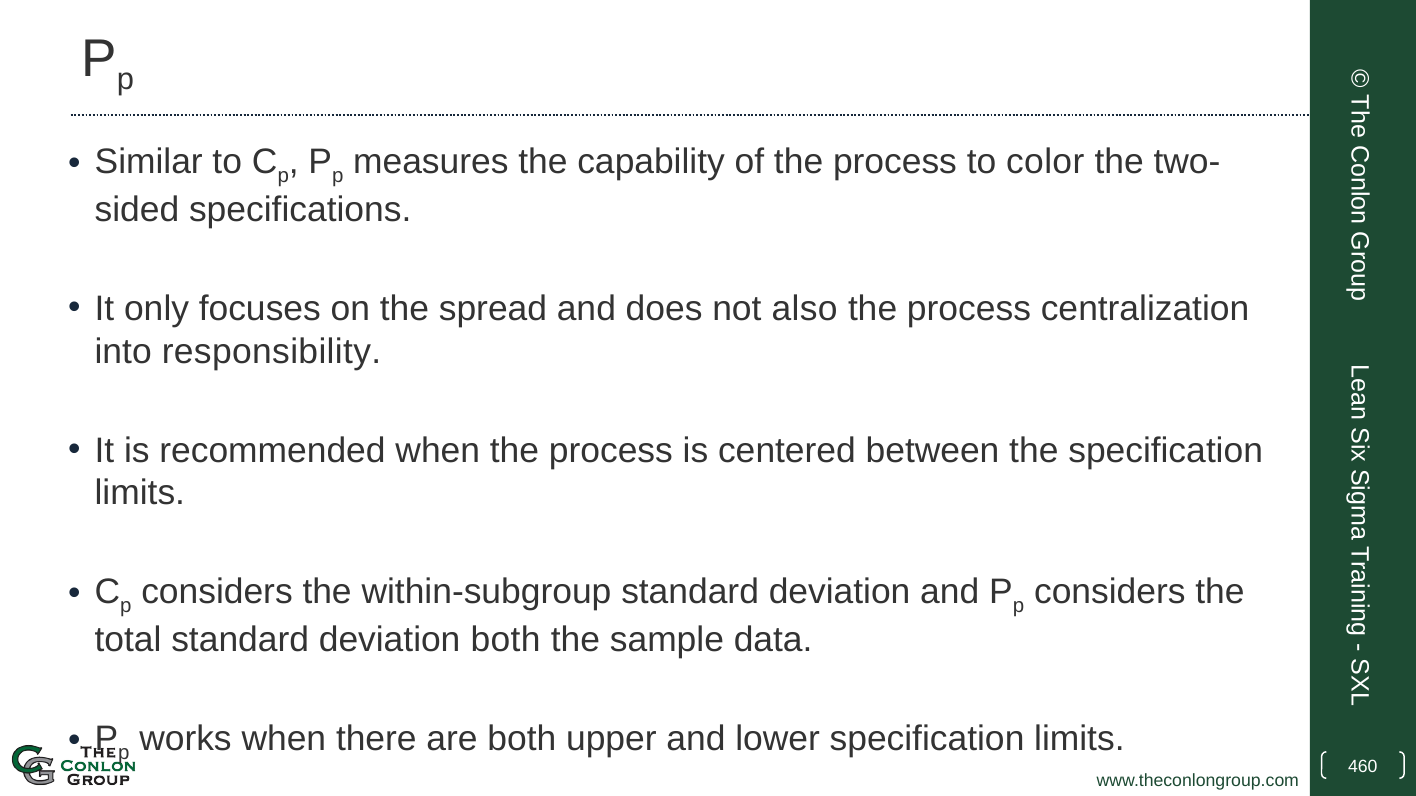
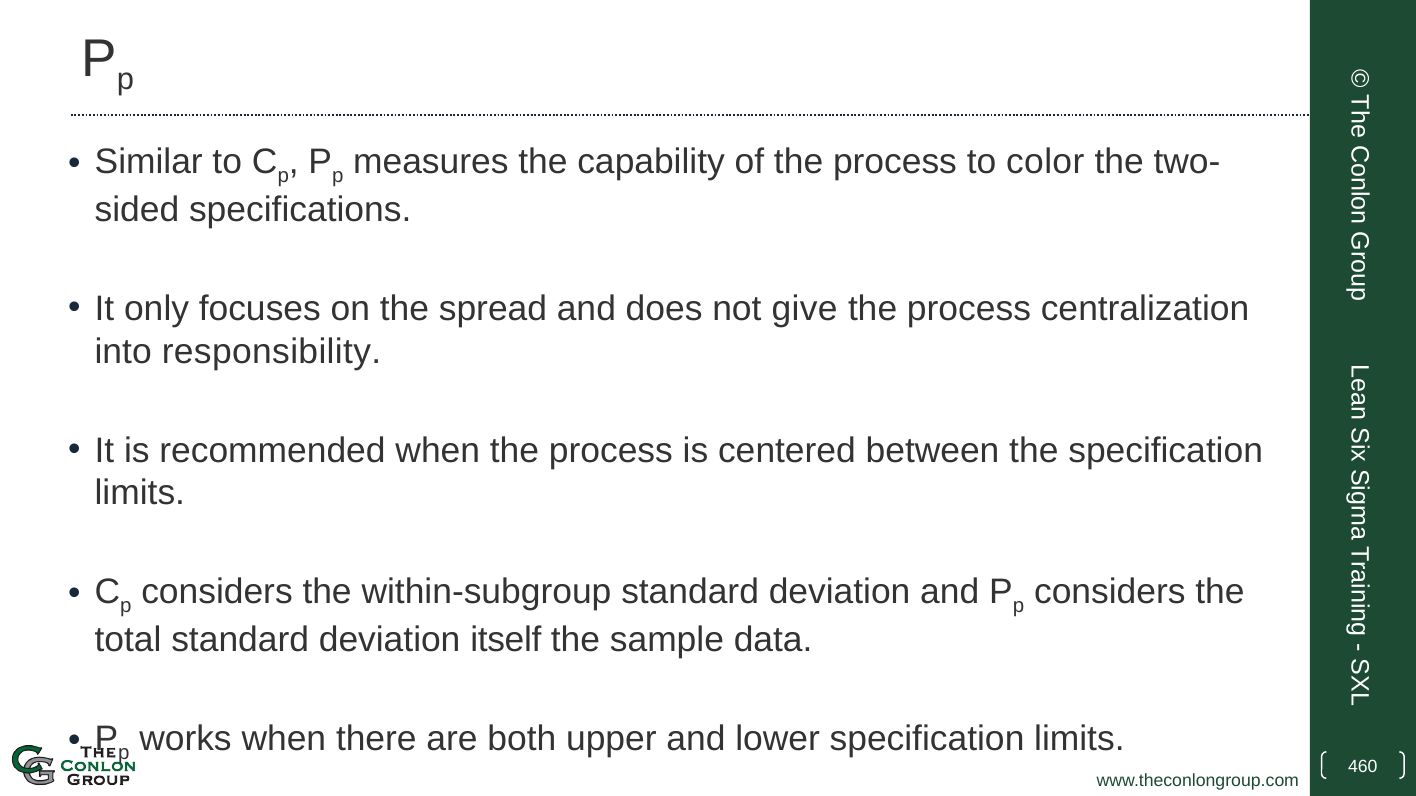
also: also -> give
deviation both: both -> itself
